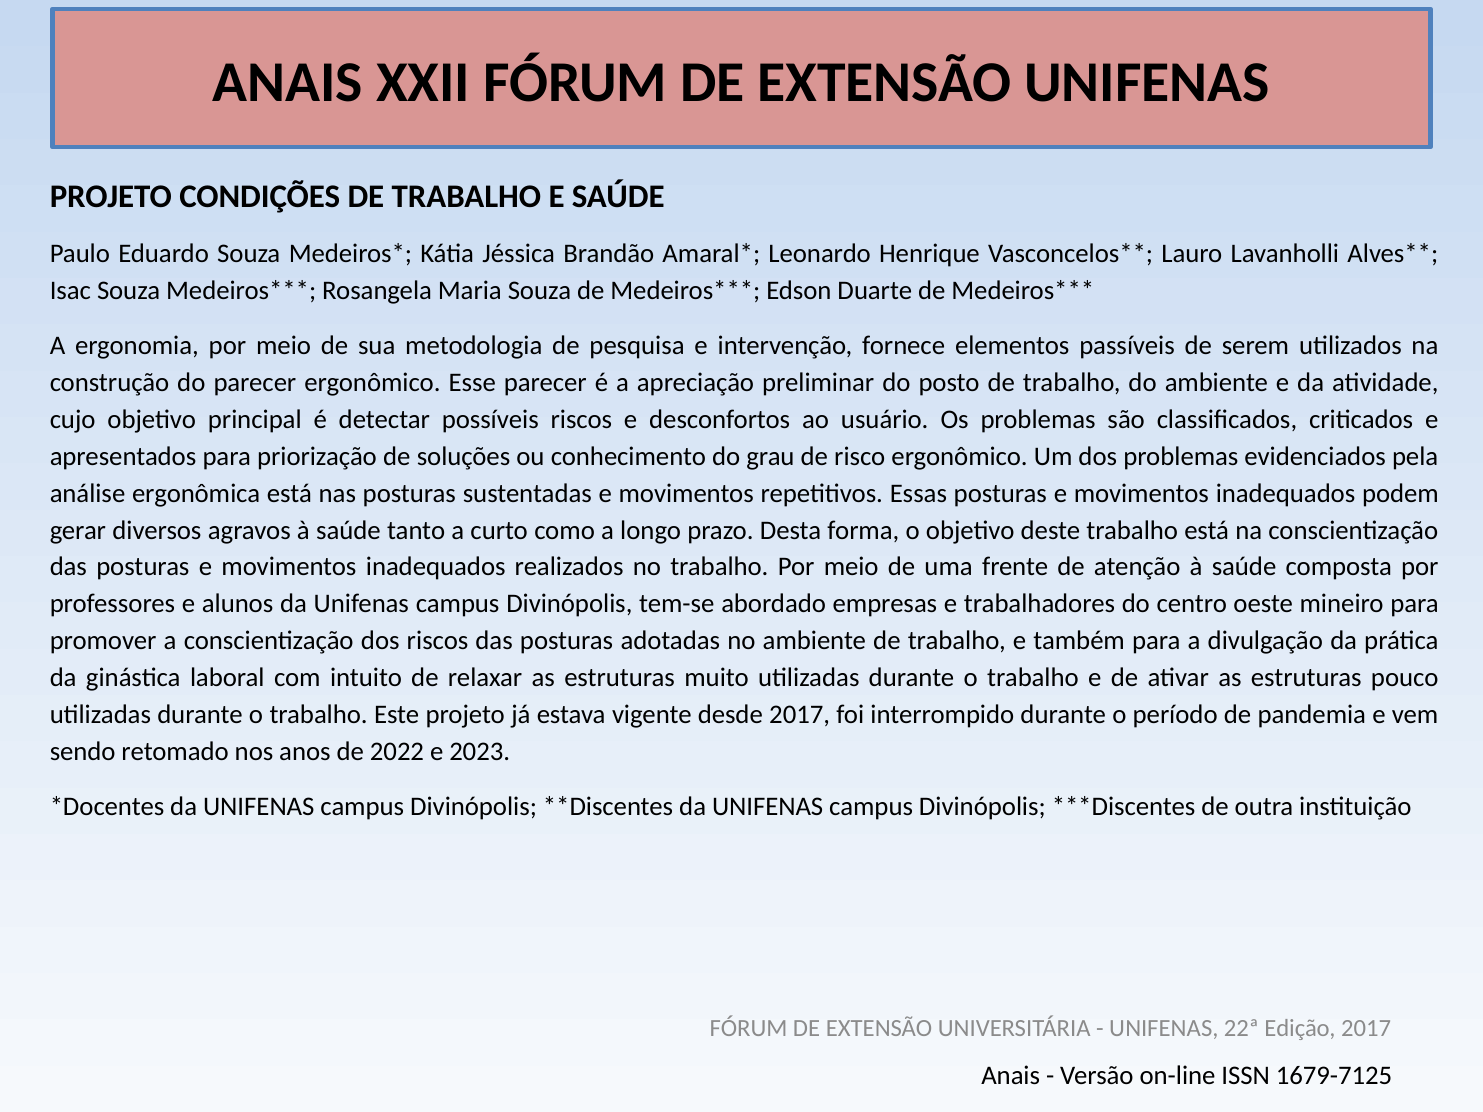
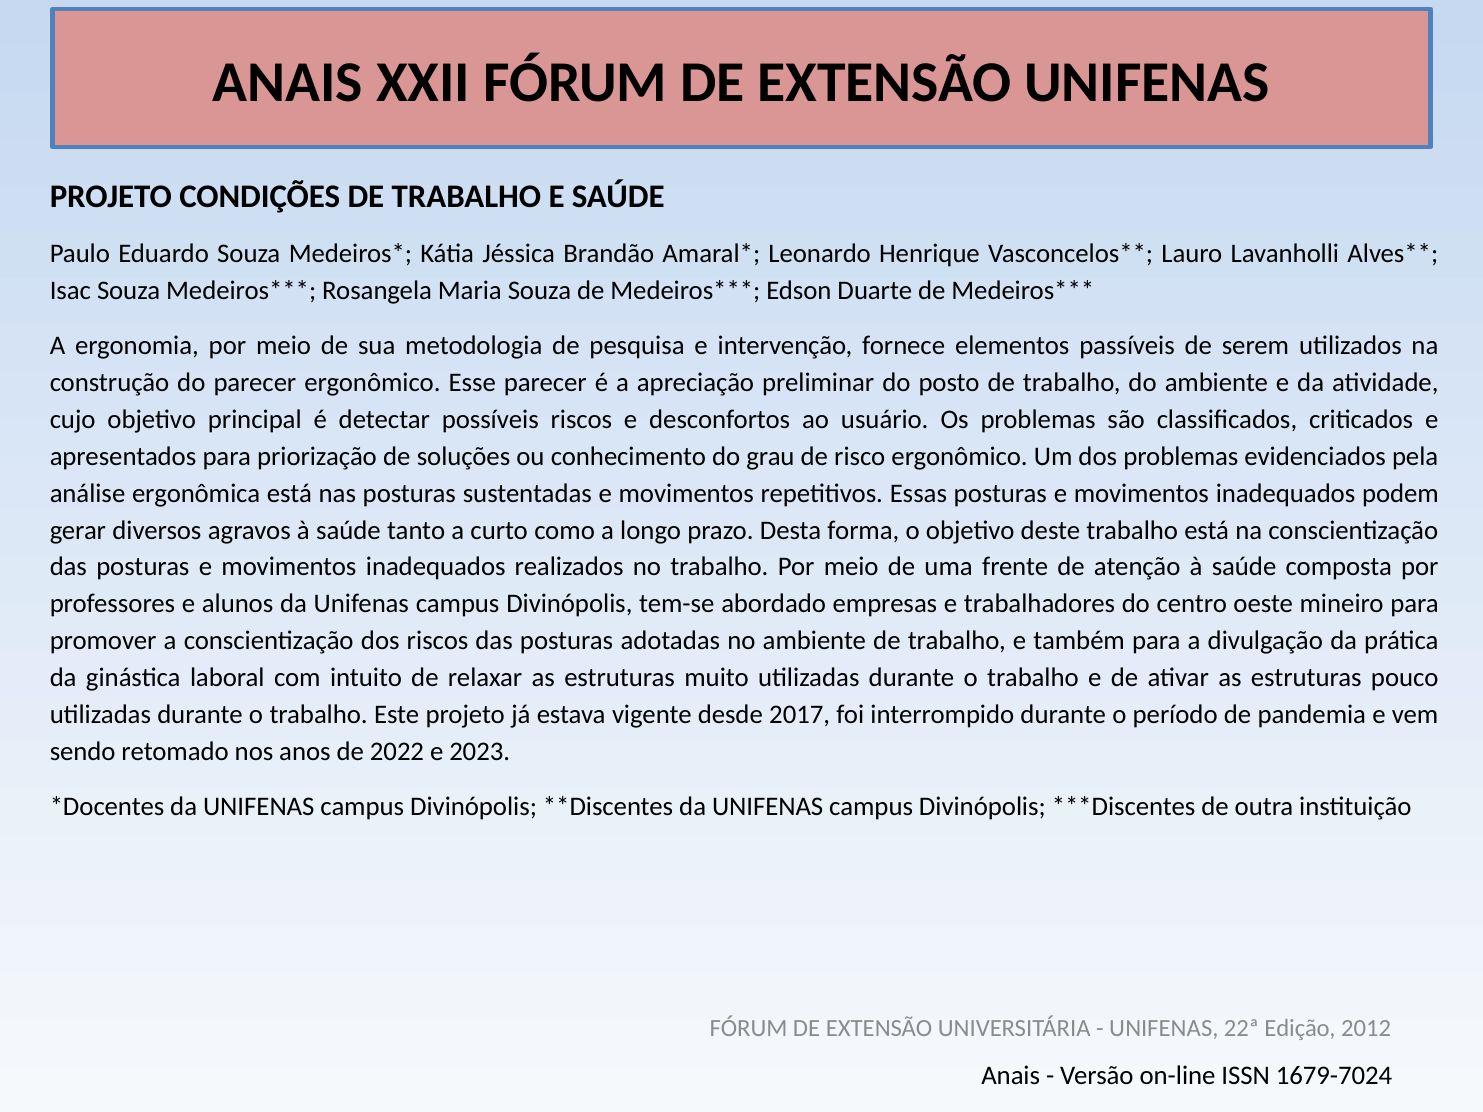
Edição 2017: 2017 -> 2012
1679-7125: 1679-7125 -> 1679-7024
